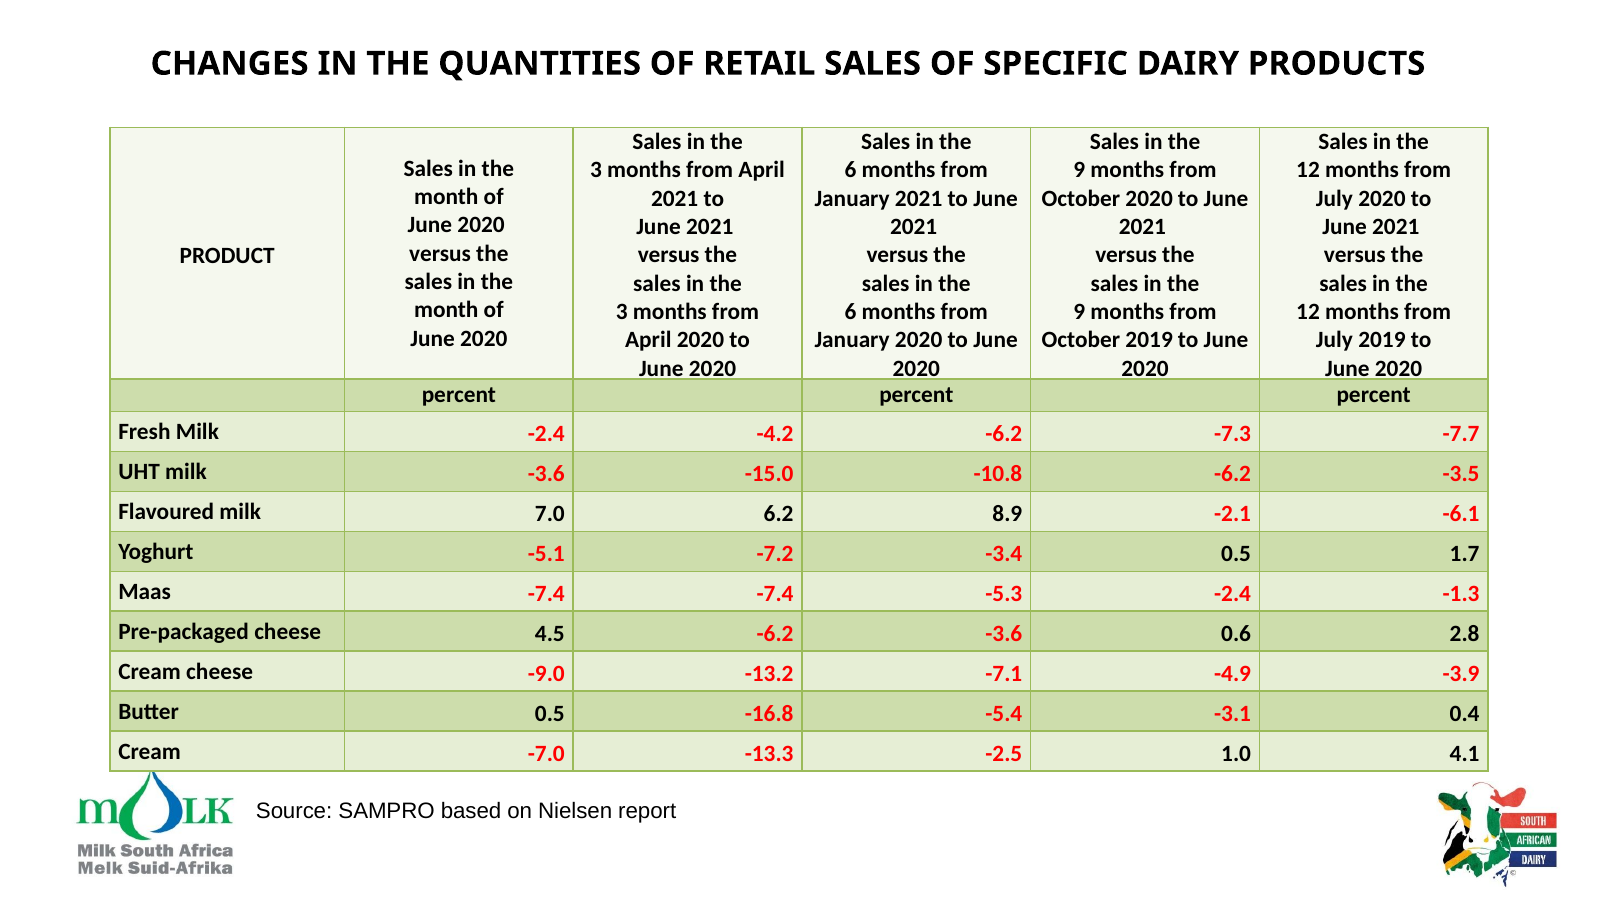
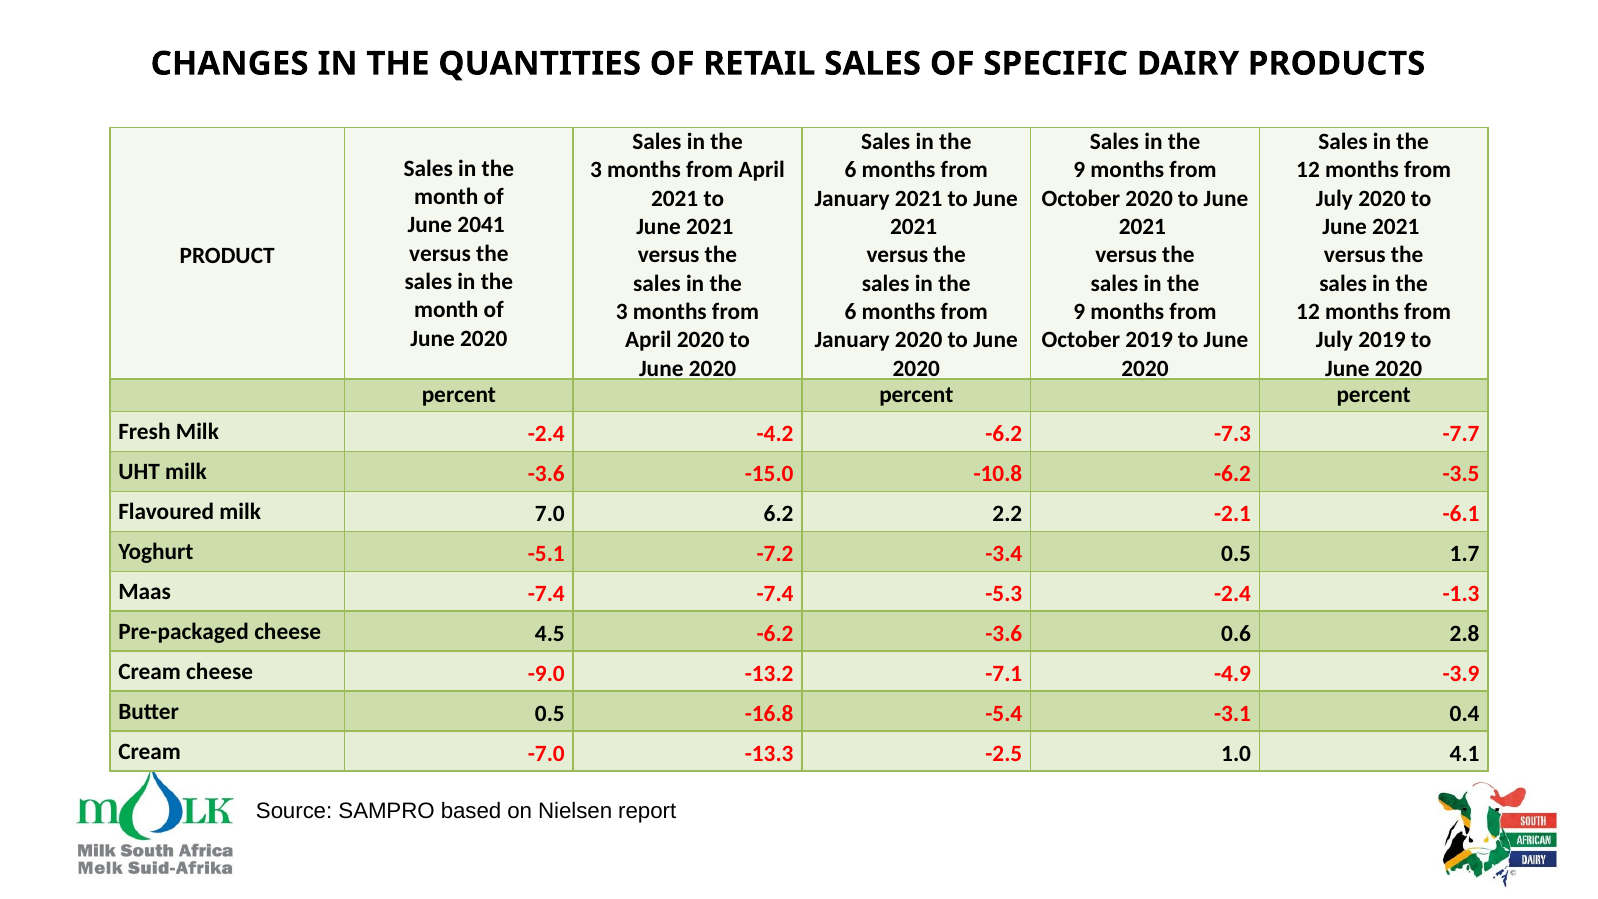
2020 at (481, 225): 2020 -> 2041
8.9: 8.9 -> 2.2
